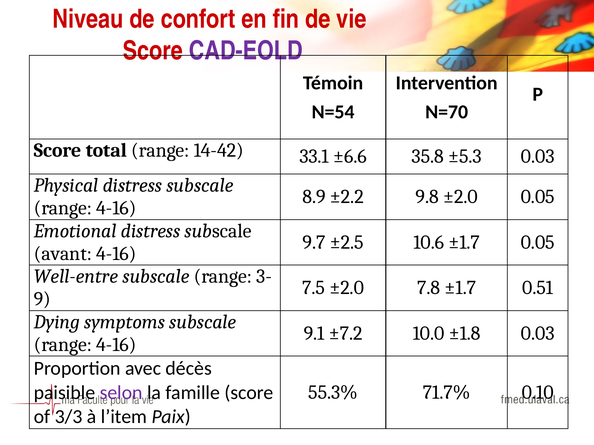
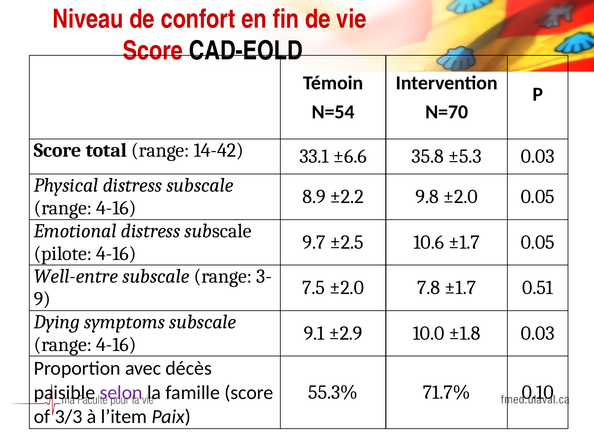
CAD-EOLD colour: purple -> black
avant: avant -> pilote
±7.2: ±7.2 -> ±2.9
